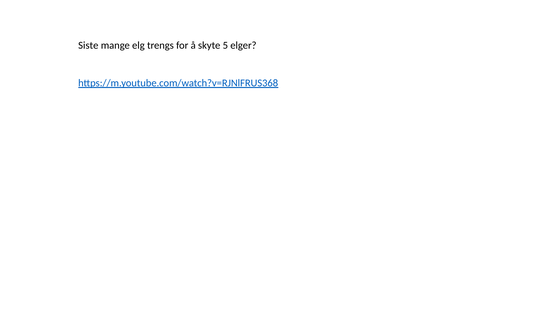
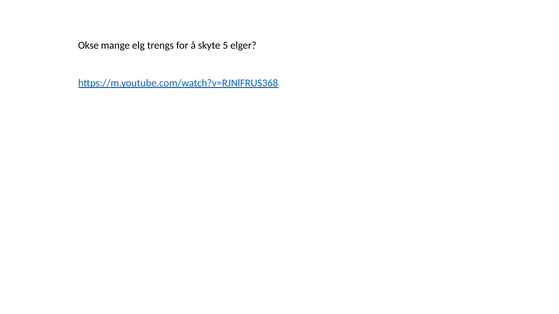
Siste: Siste -> Okse
